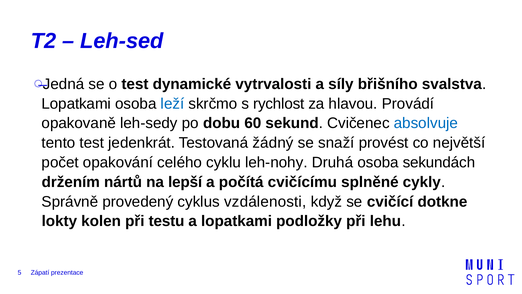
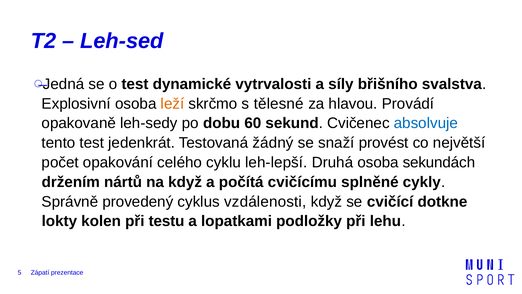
Lopatkami at (76, 104): Lopatkami -> Explosivní
leží colour: blue -> orange
rychlost: rychlost -> tělesné
leh-nohy: leh-nohy -> leh-lepší
na lepší: lepší -> když
